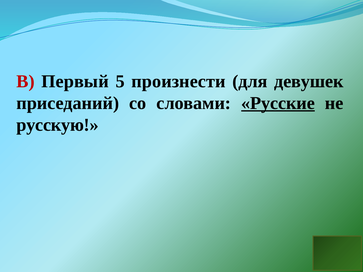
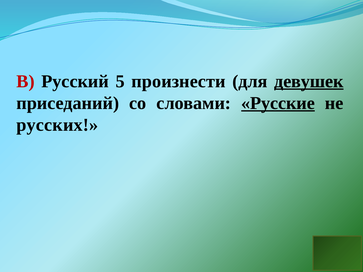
Первый: Первый -> Русский
девушек underline: none -> present
русскую: русскую -> русских
